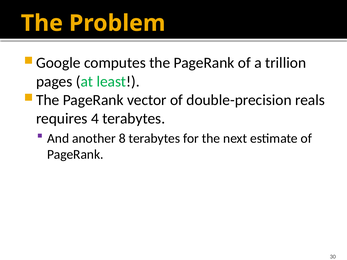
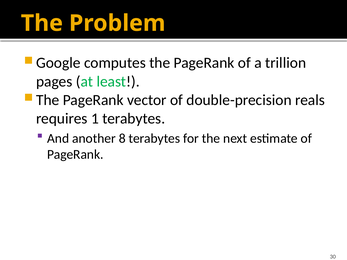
4: 4 -> 1
